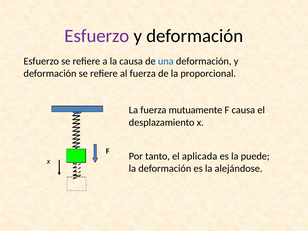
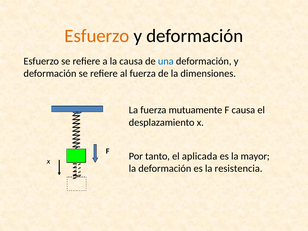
Esfuerzo at (97, 36) colour: purple -> orange
proporcional: proporcional -> dimensiones
puede: puede -> mayor
alejándose: alejándose -> resistencia
